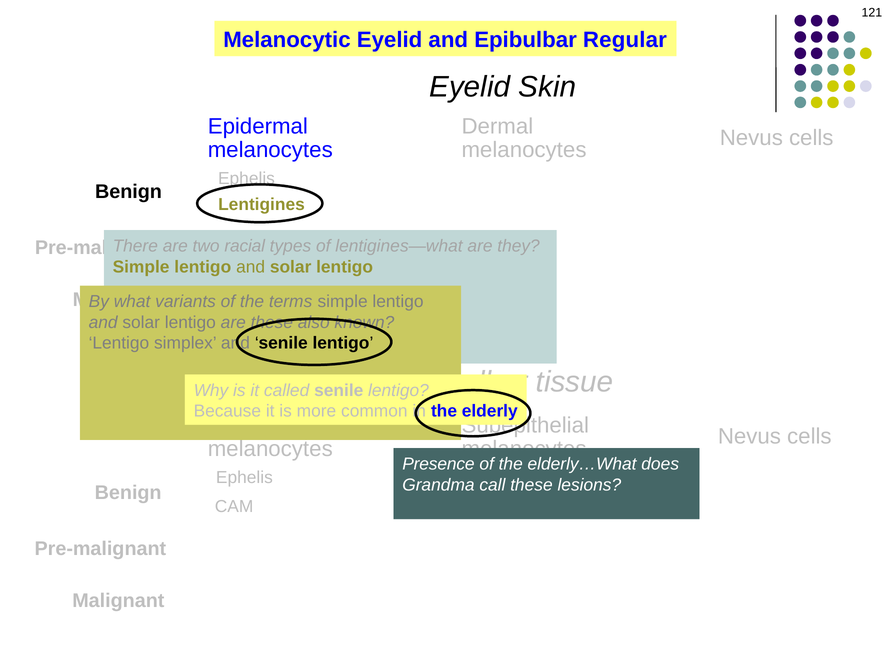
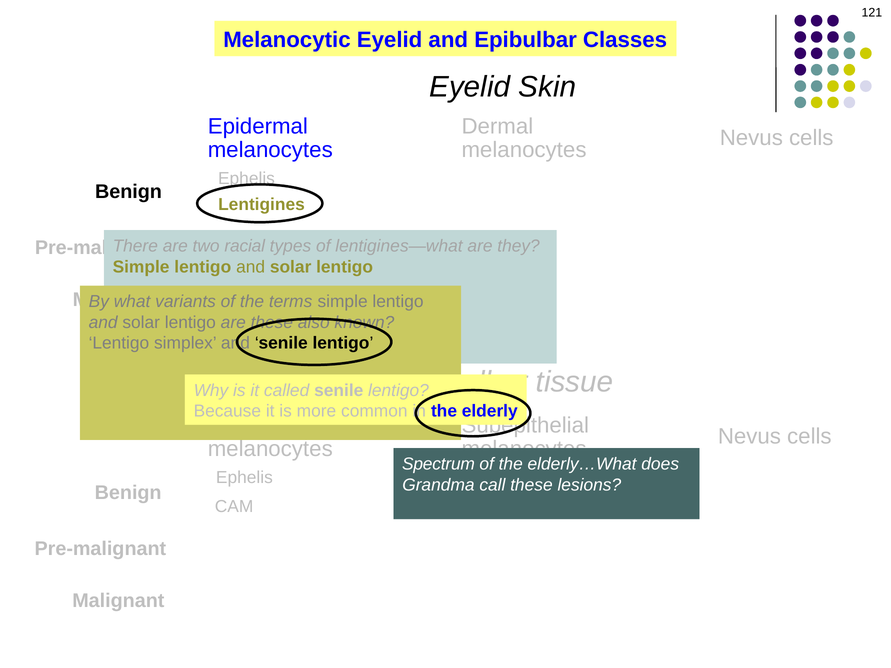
Regular: Regular -> Classes
Presence: Presence -> Spectrum
